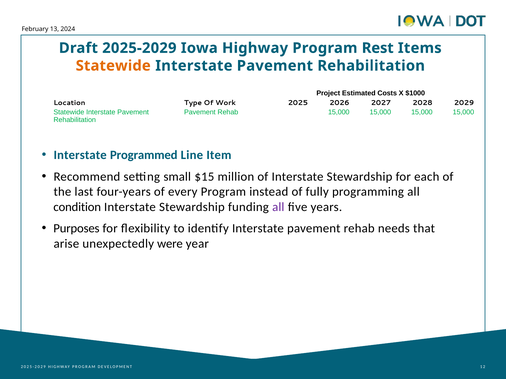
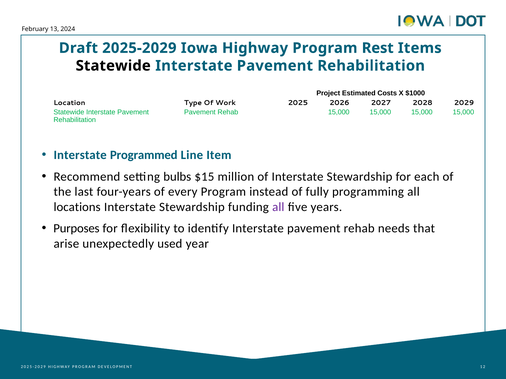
Statewide at (113, 66) colour: orange -> black
small: small -> bulbs
condition: condition -> locations
were: were -> used
